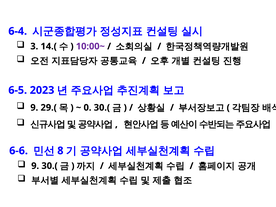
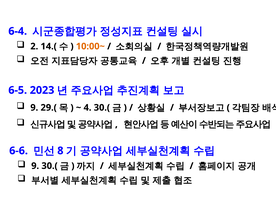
3: 3 -> 2
10:00~ colour: purple -> orange
0: 0 -> 4
